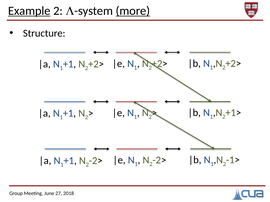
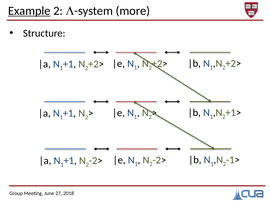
more underline: present -> none
